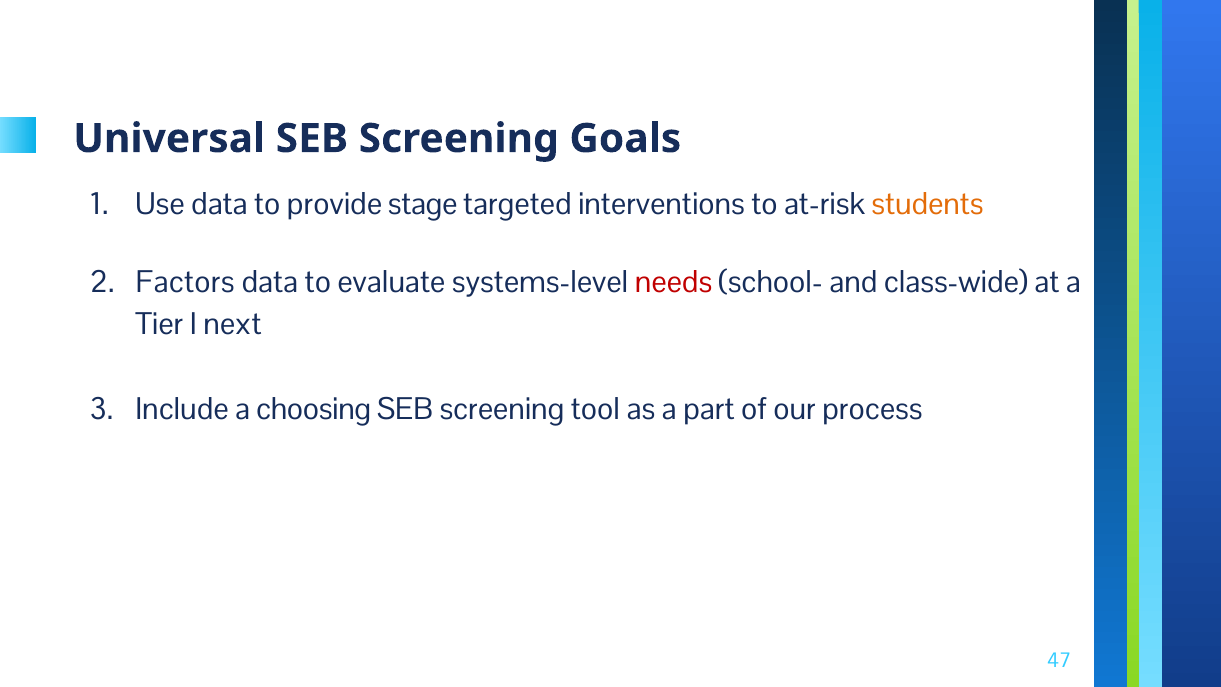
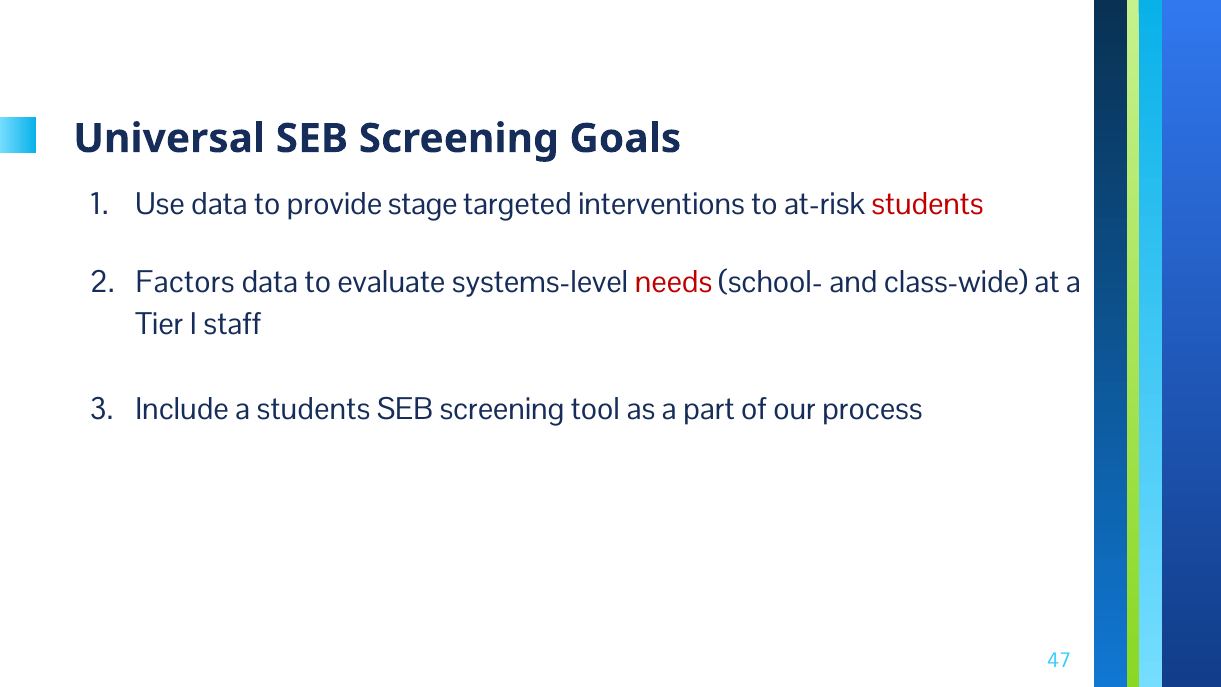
students at (928, 204) colour: orange -> red
next: next -> staff
a choosing: choosing -> students
